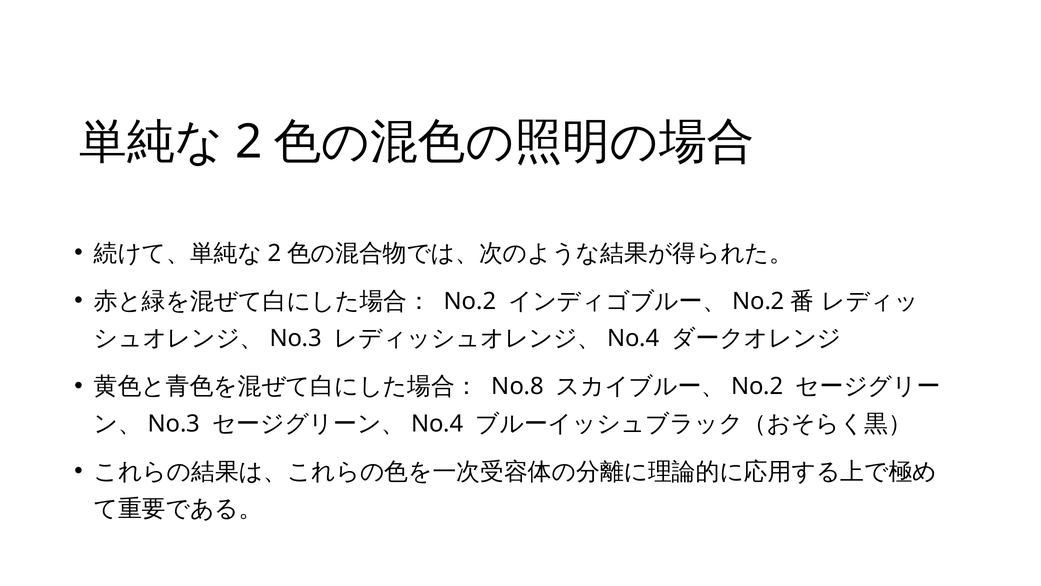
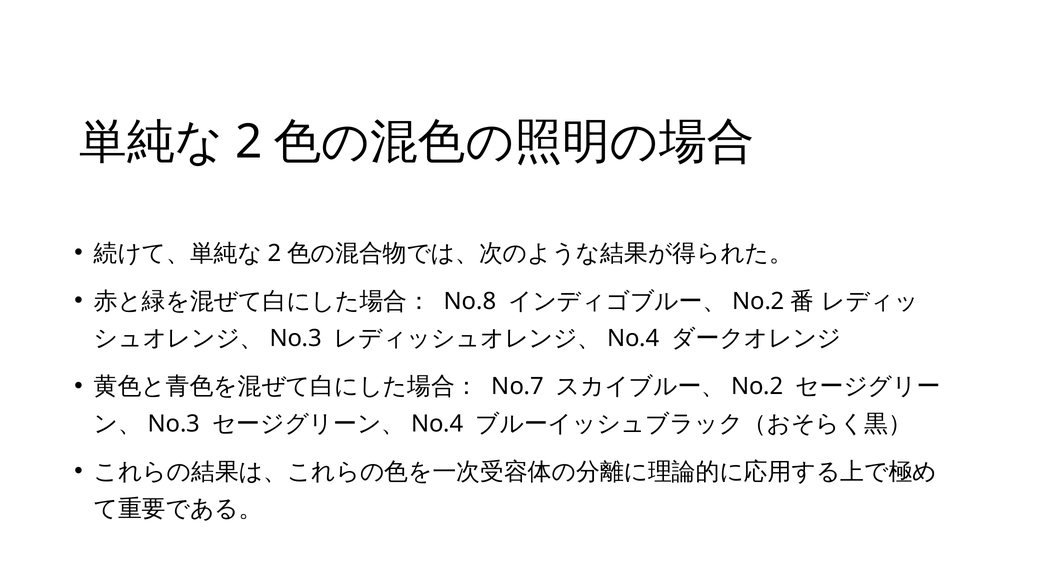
No.2 at (470, 301): No.2 -> No.8
No.8: No.8 -> No.7
